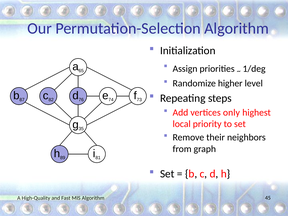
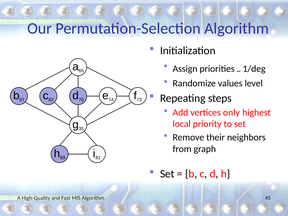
higher: higher -> values
